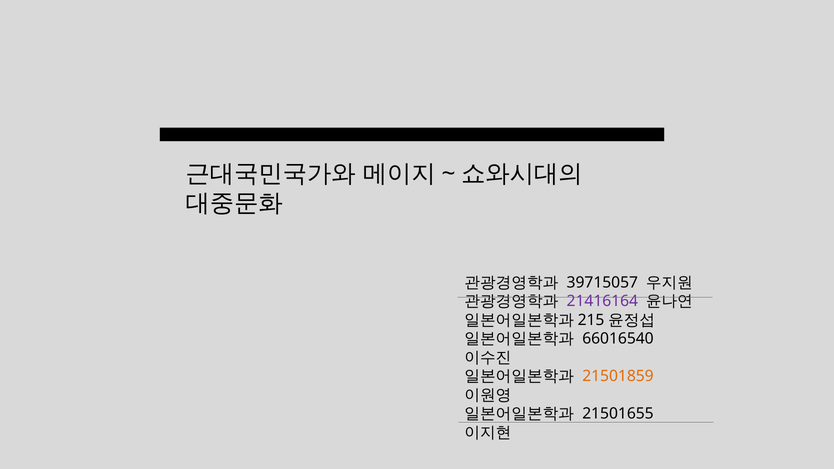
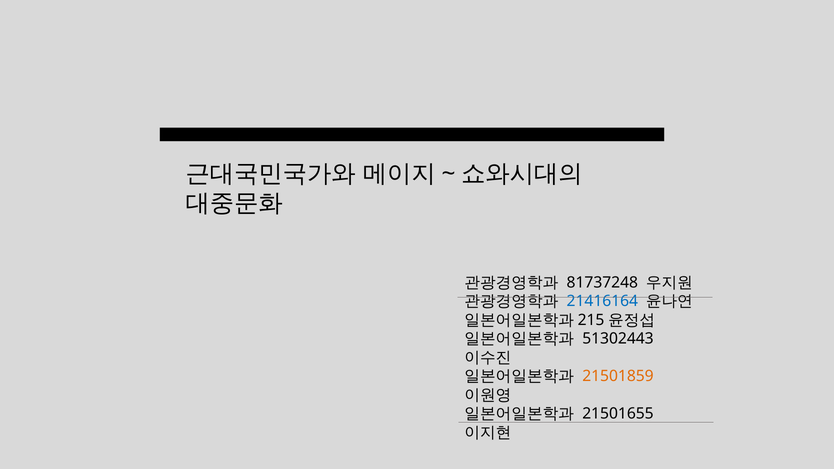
39715057: 39715057 -> 81737248
21416164 colour: purple -> blue
66016540: 66016540 -> 51302443
